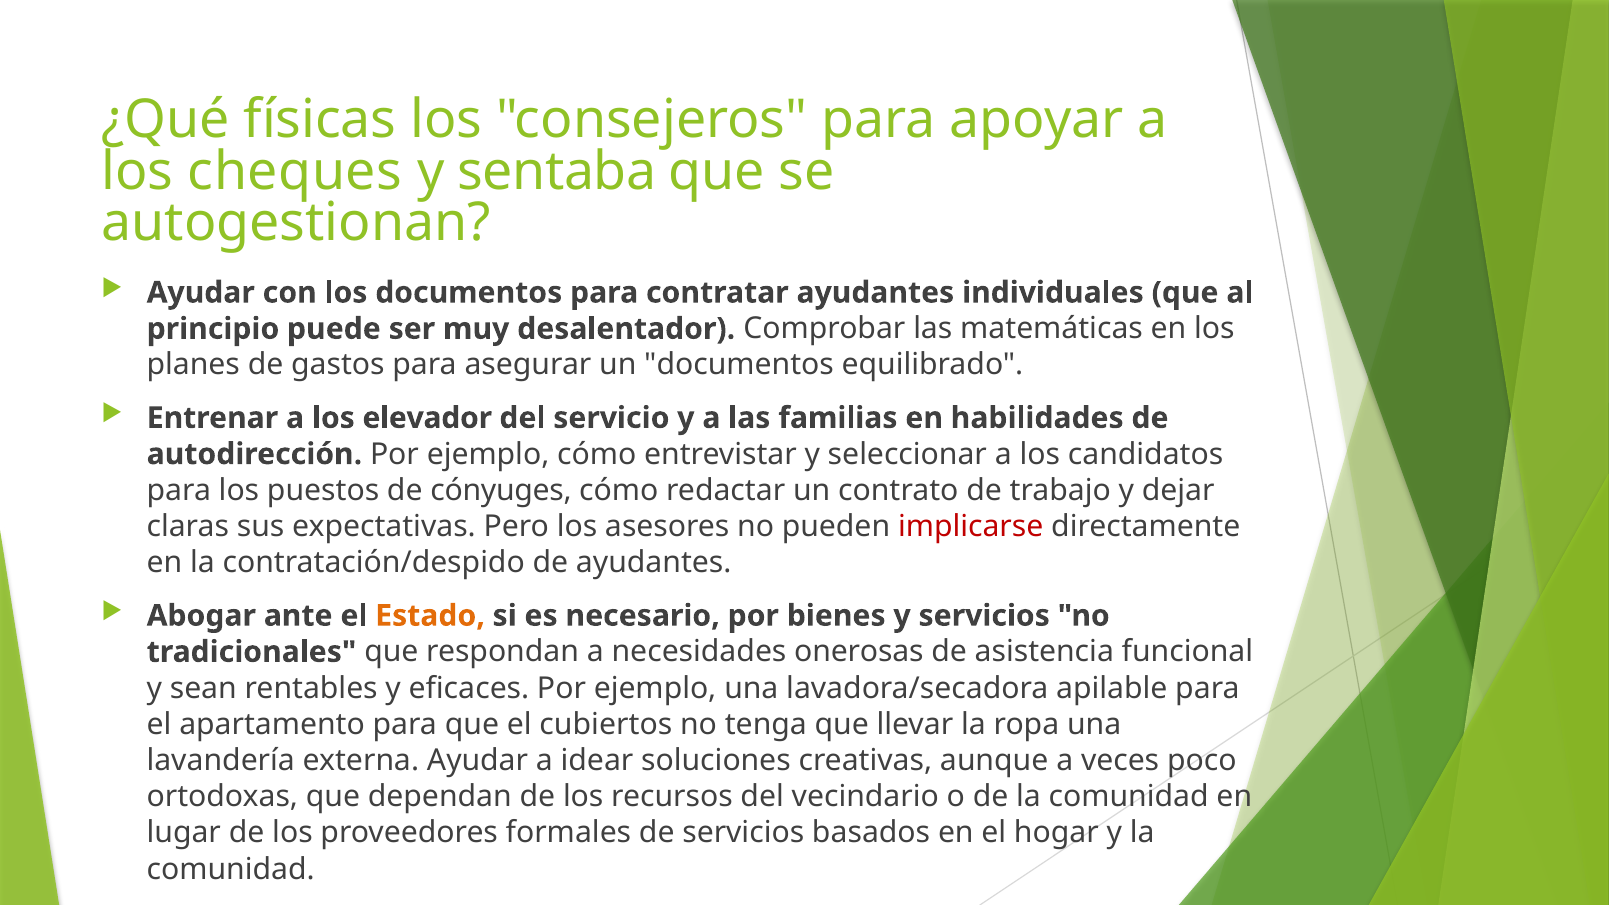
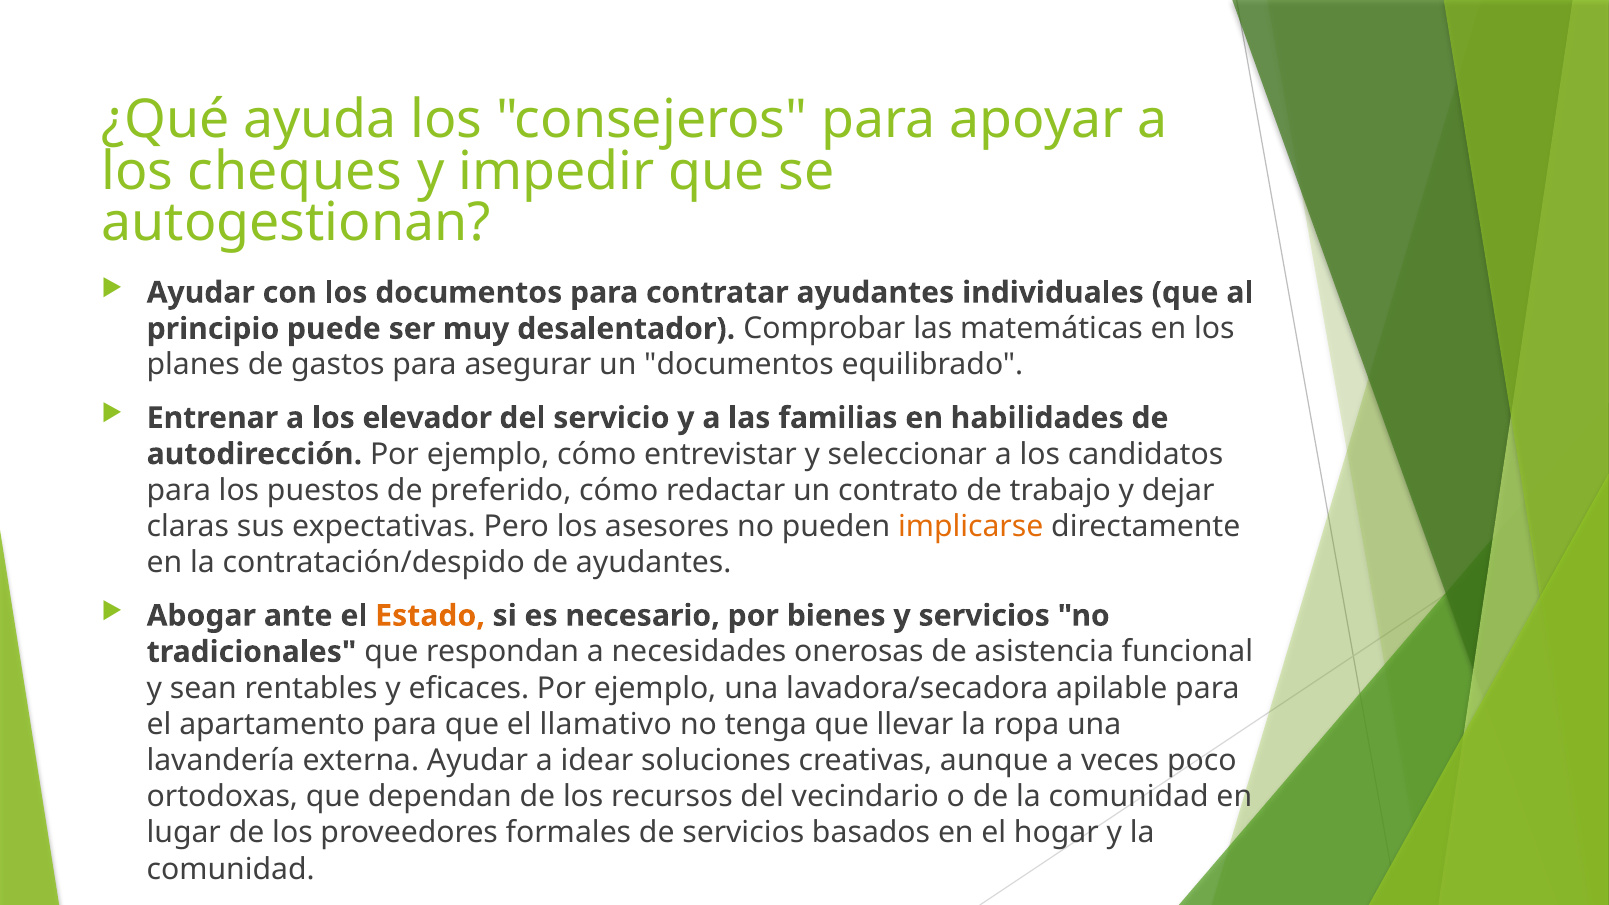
físicas: físicas -> ayuda
sentaba: sentaba -> impedir
cónyuges: cónyuges -> preferido
implicarse colour: red -> orange
cubiertos: cubiertos -> llamativo
